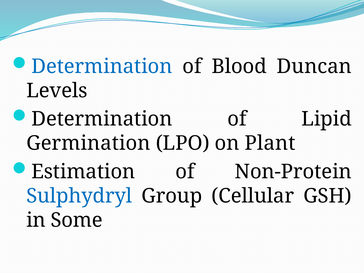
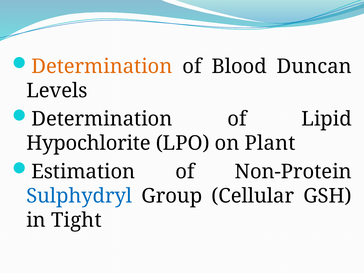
Determination at (102, 67) colour: blue -> orange
Germination: Germination -> Hypochlorite
Some: Some -> Tight
